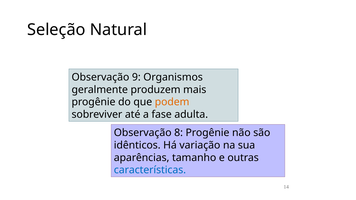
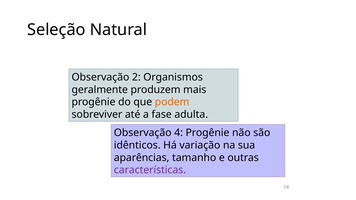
9: 9 -> 2
8: 8 -> 4
características colour: blue -> purple
